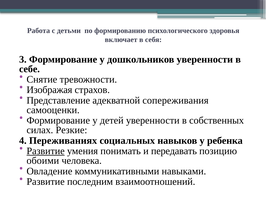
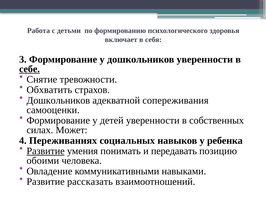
себе underline: none -> present
Изображая: Изображая -> Обхватить
Представление at (58, 100): Представление -> Дошкольников
Резкие: Резкие -> Может
последним: последним -> рассказать
